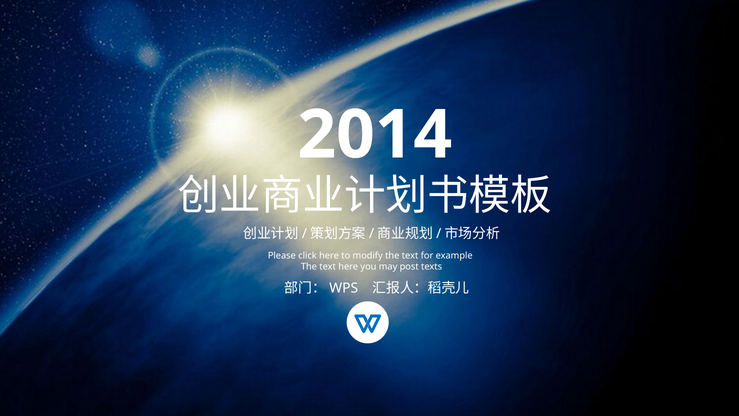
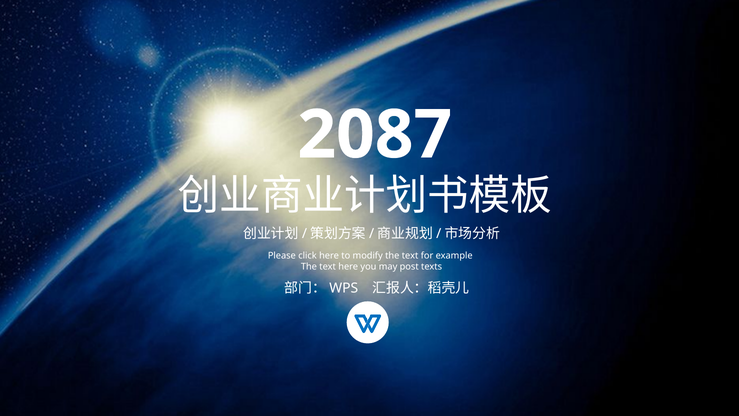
2014: 2014 -> 2087
